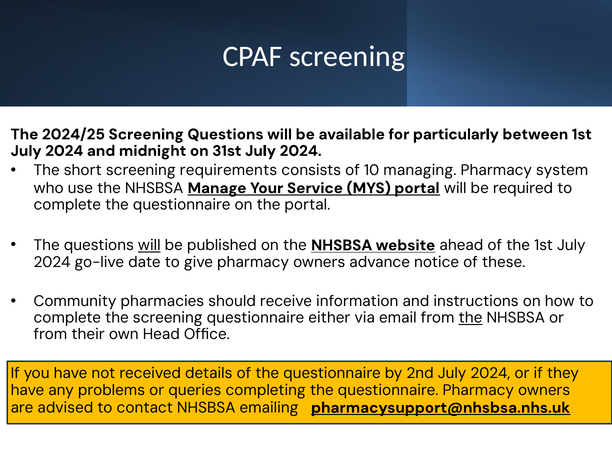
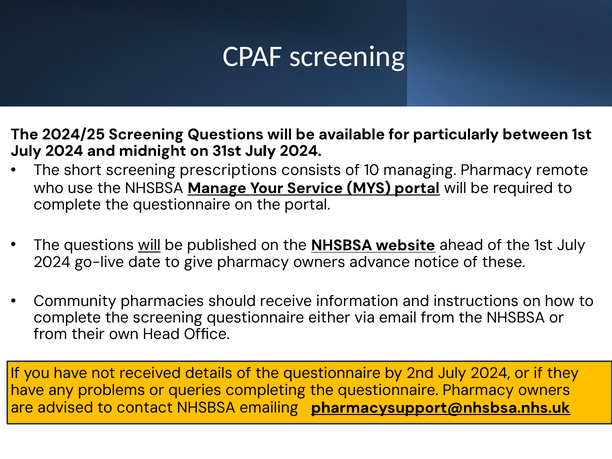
requirements: requirements -> prescriptions
system: system -> remote
the at (471, 318) underline: present -> none
